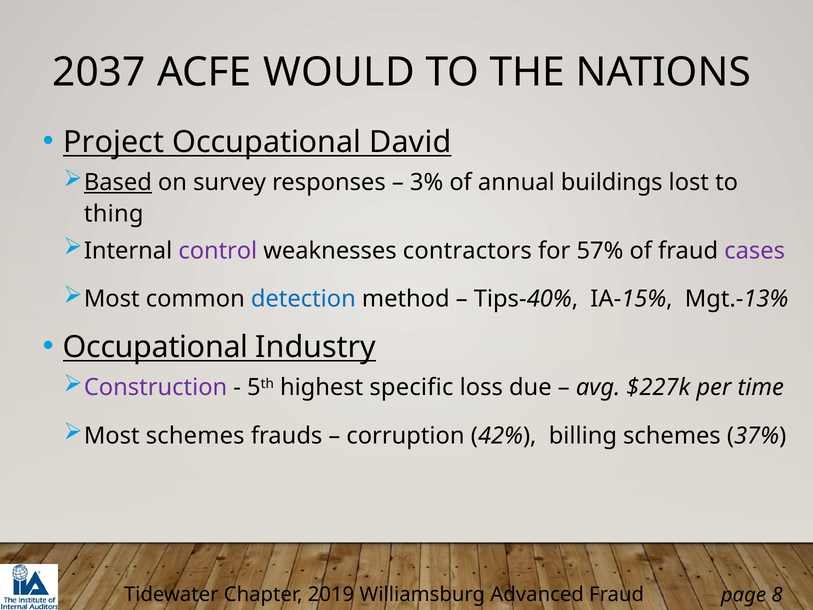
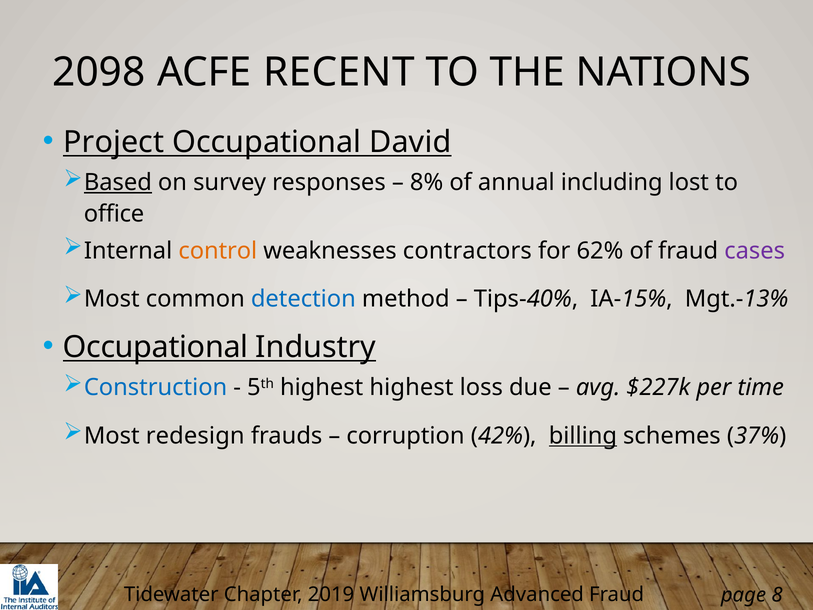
2037: 2037 -> 2098
WOULD: WOULD -> RECENT
3%: 3% -> 8%
buildings: buildings -> including
thing: thing -> office
control colour: purple -> orange
57%: 57% -> 62%
Construction colour: purple -> blue
highest specific: specific -> highest
Most schemes: schemes -> redesign
billing underline: none -> present
